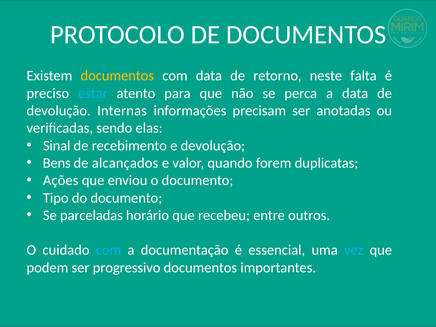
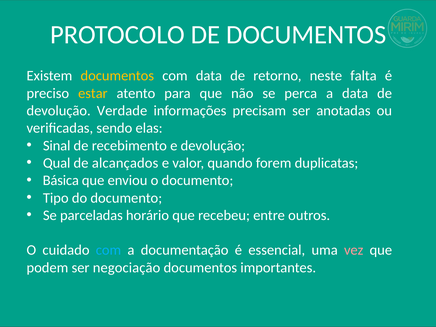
estar colour: light blue -> yellow
Internas: Internas -> Verdade
Bens: Bens -> Qual
Ações: Ações -> Básica
vez colour: light blue -> pink
progressivo: progressivo -> negociação
